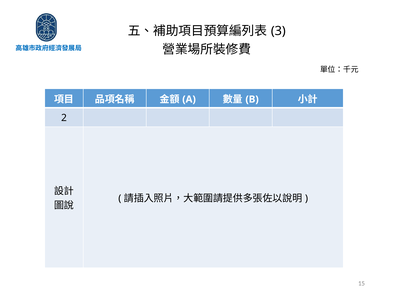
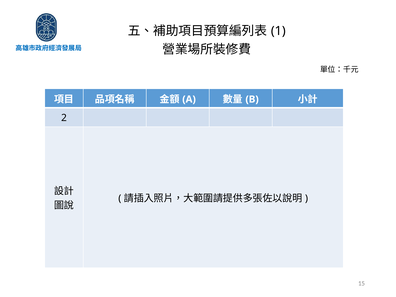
3: 3 -> 1
